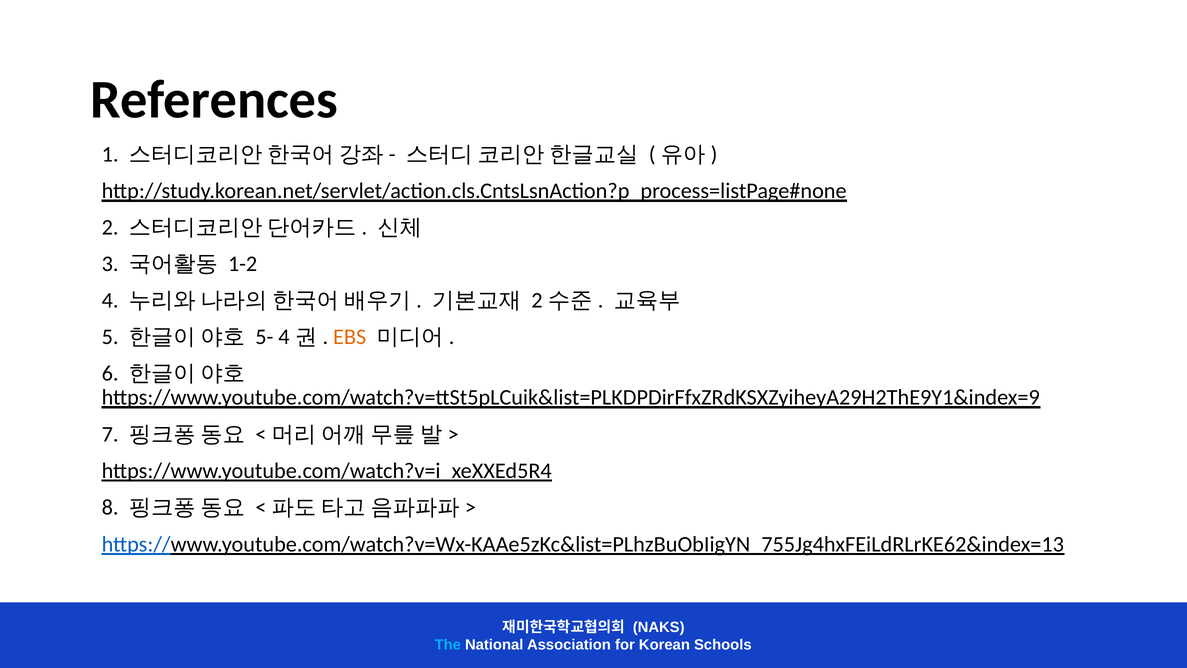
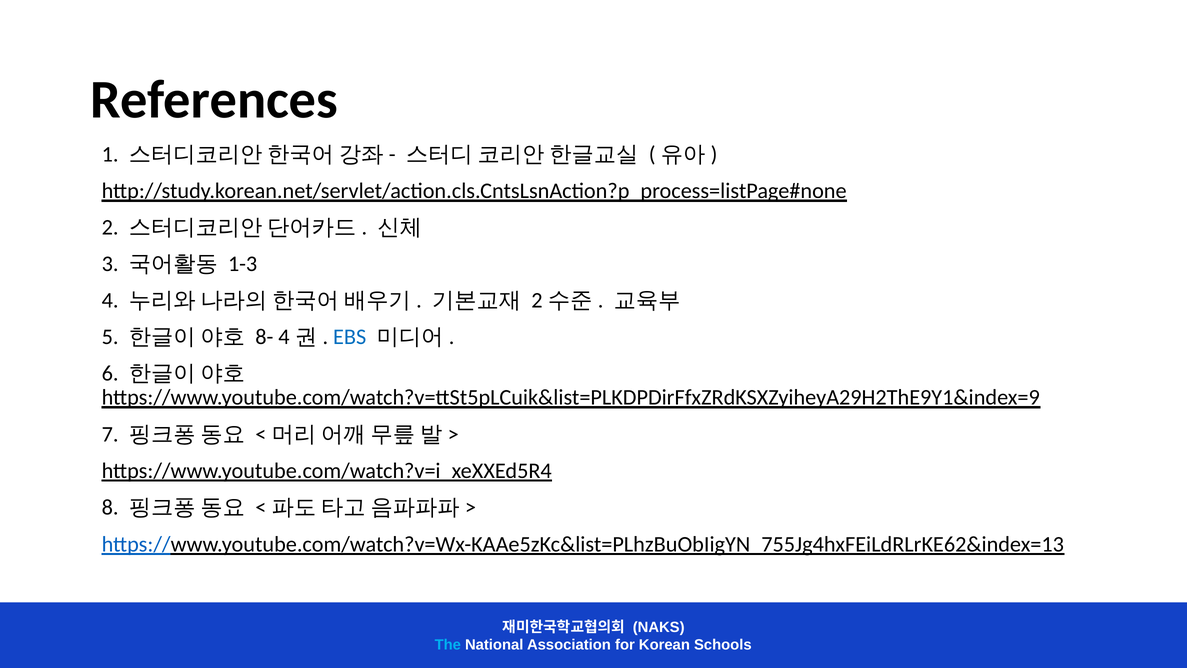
1-2: 1-2 -> 1-3
5-: 5- -> 8-
EBS colour: orange -> blue
